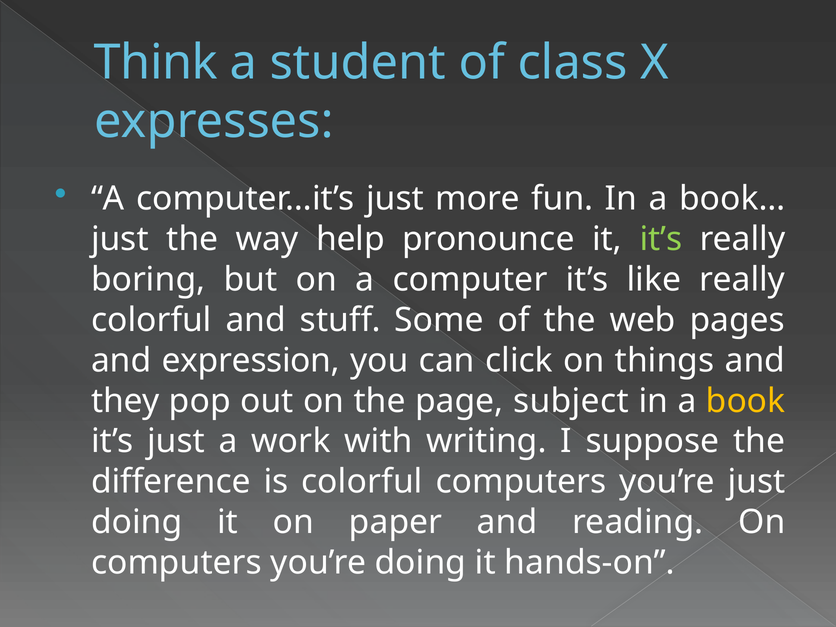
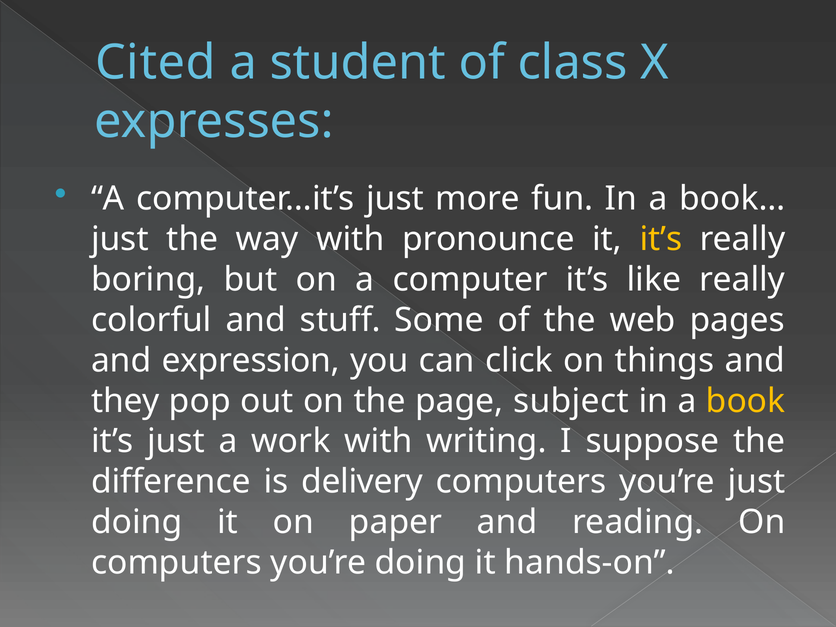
Think: Think -> Cited
way help: help -> with
it’s at (661, 239) colour: light green -> yellow
is colorful: colorful -> delivery
